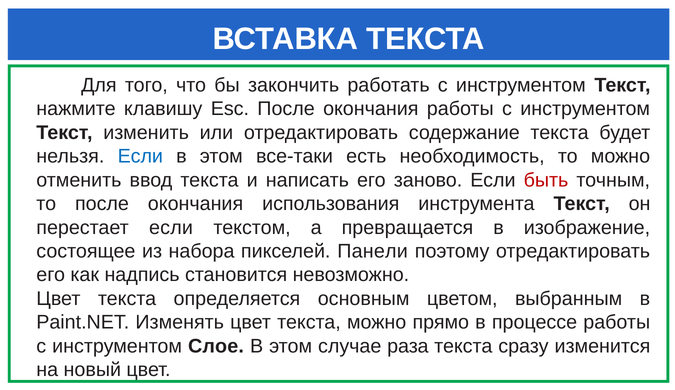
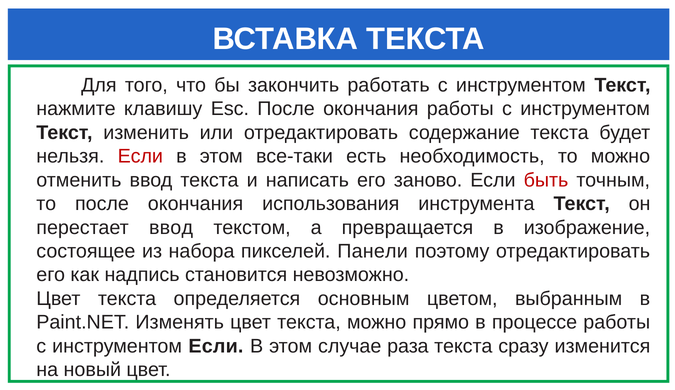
Если at (140, 156) colour: blue -> red
перестает если: если -> ввод
инструментом Слое: Слое -> Если
